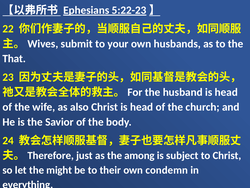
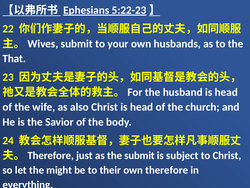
the among: among -> submit
condemn: condemn -> therefore
